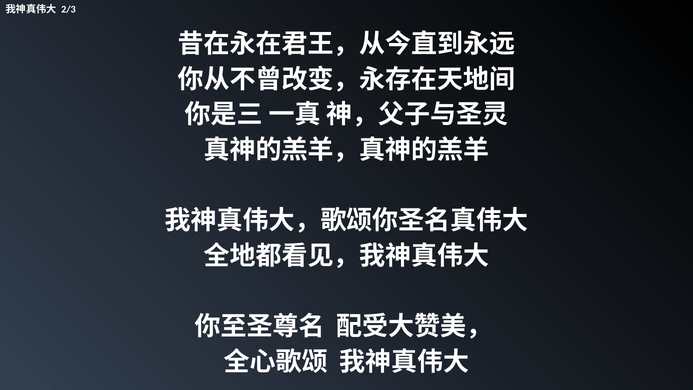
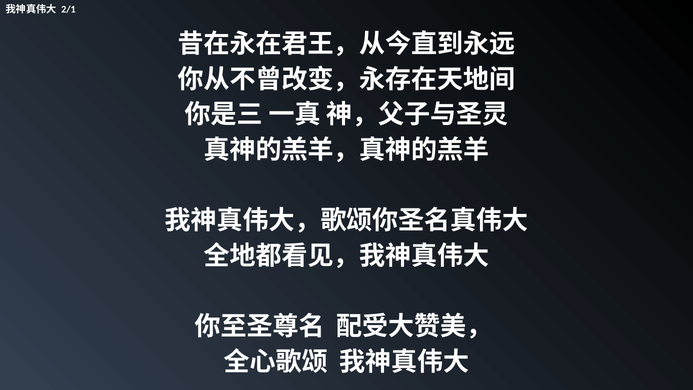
2/3: 2/3 -> 2/1
